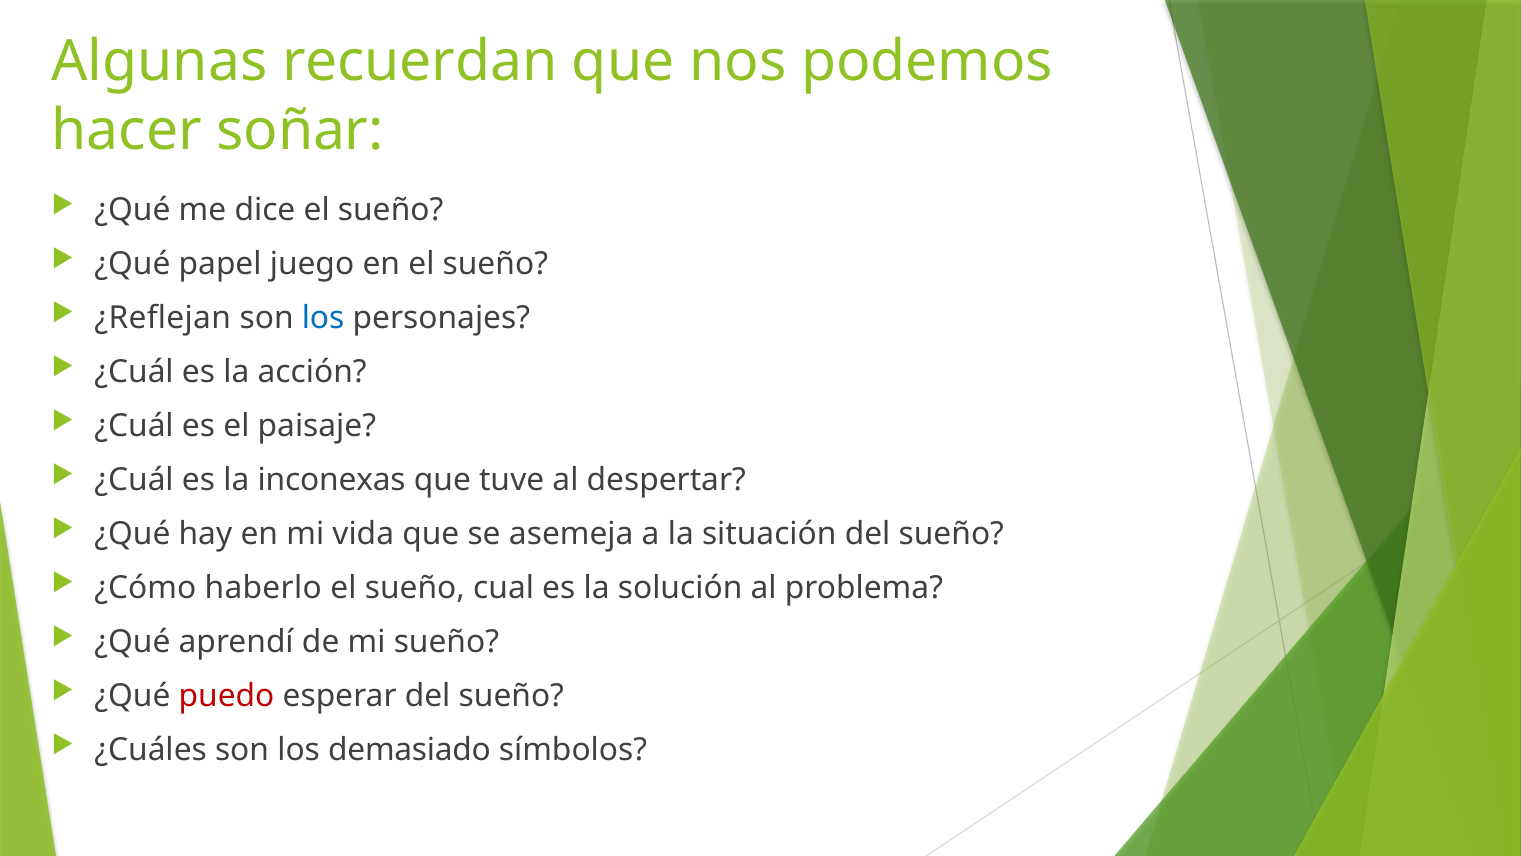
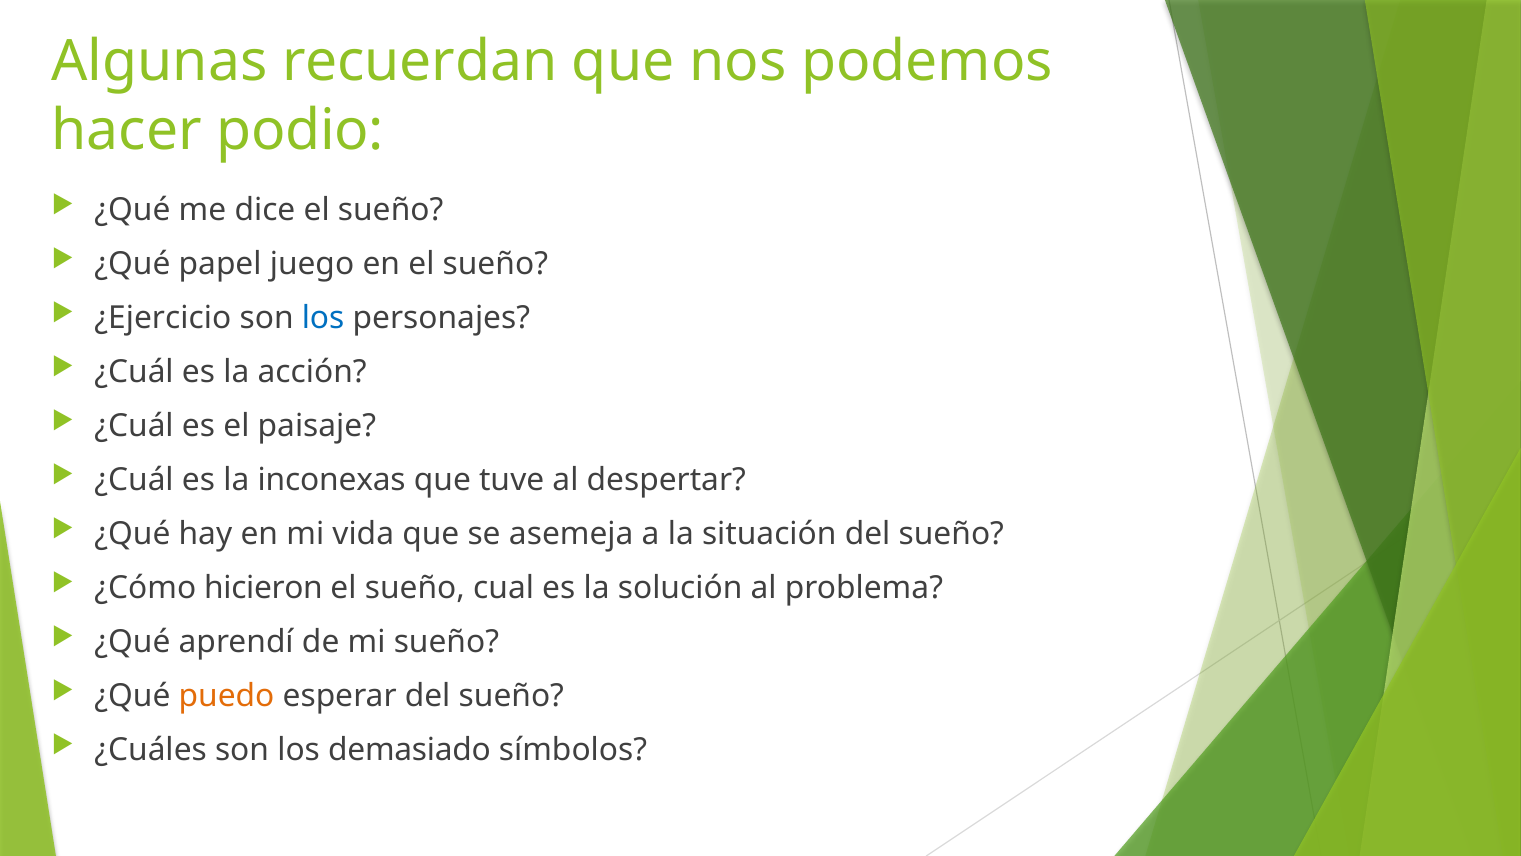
soñar: soñar -> podio
¿Reflejan: ¿Reflejan -> ¿Ejercicio
haberlo: haberlo -> hicieron
puedo colour: red -> orange
